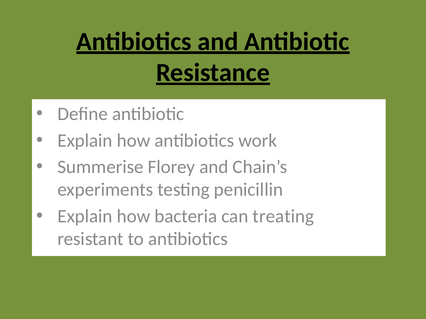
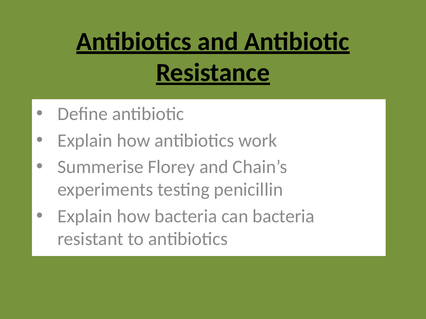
can treating: treating -> bacteria
